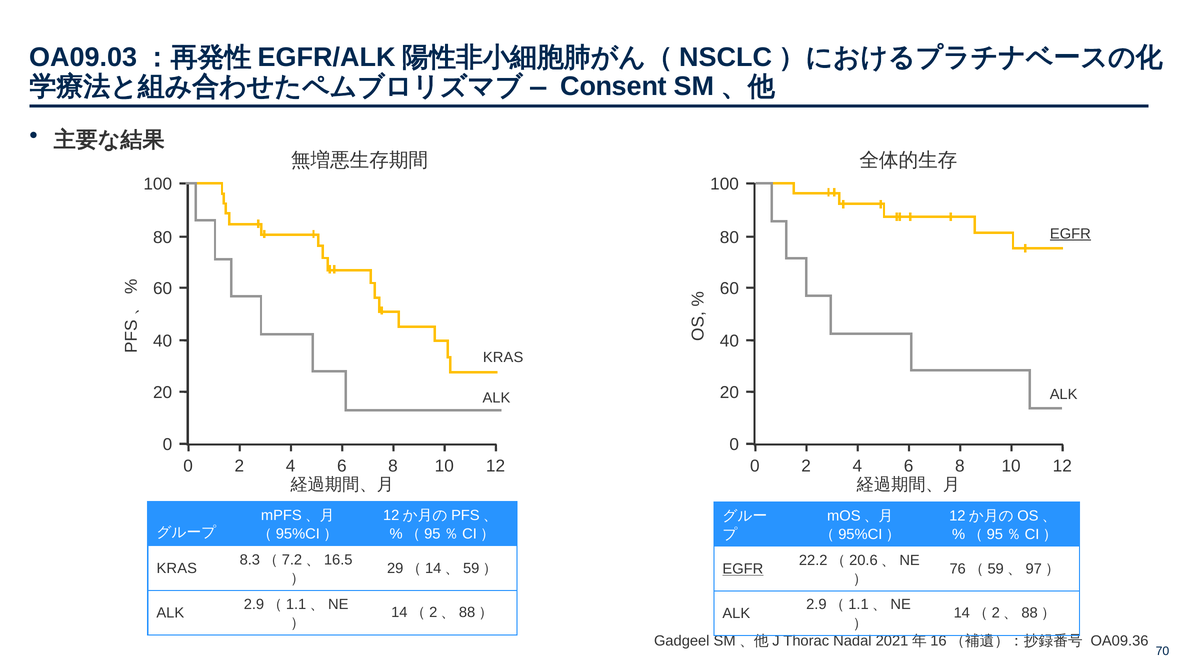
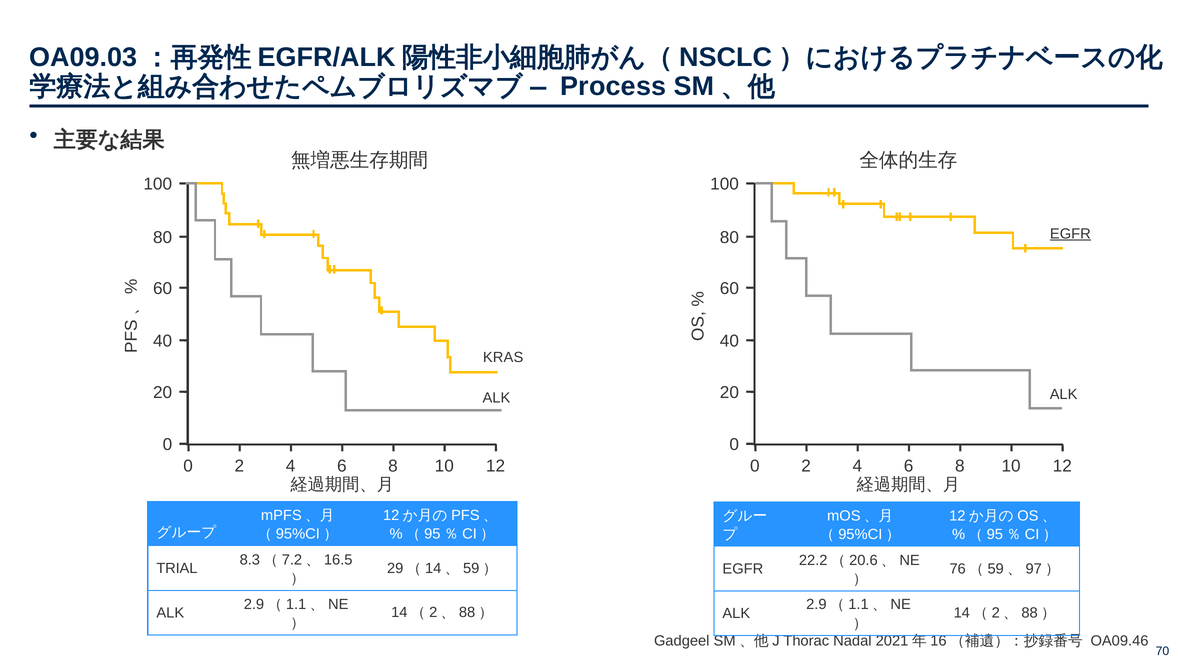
Consent: Consent -> Process
KRAS at (177, 569): KRAS -> TRIAL
EGFR at (743, 570) underline: present -> none
OA09.36: OA09.36 -> OA09.46
